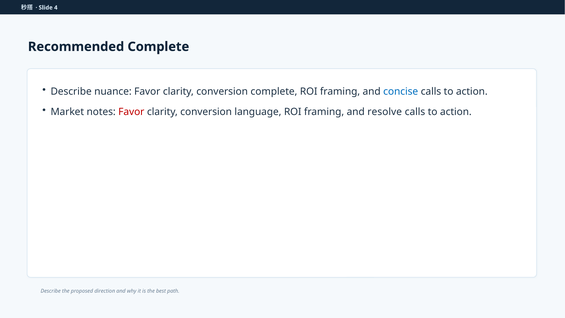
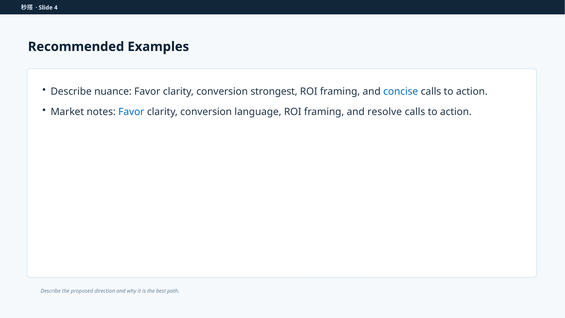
Recommended Complete: Complete -> Examples
conversion complete: complete -> strongest
Favor at (131, 112) colour: red -> blue
